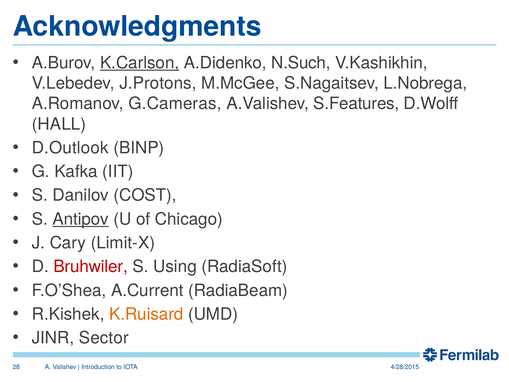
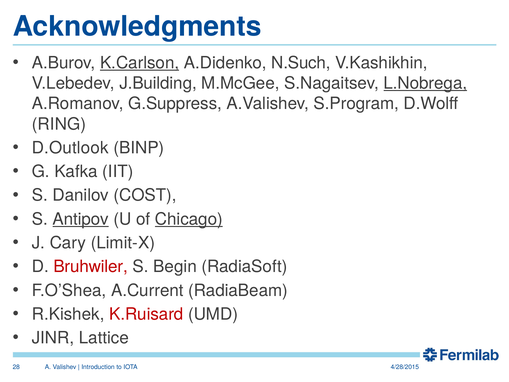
J.Protons: J.Protons -> J.Building
L.Nobrega underline: none -> present
G.Cameras: G.Cameras -> G.Suppress
S.Features: S.Features -> S.Program
HALL: HALL -> RING
Chicago underline: none -> present
Using: Using -> Begin
K.Ruisard colour: orange -> red
Sector: Sector -> Lattice
